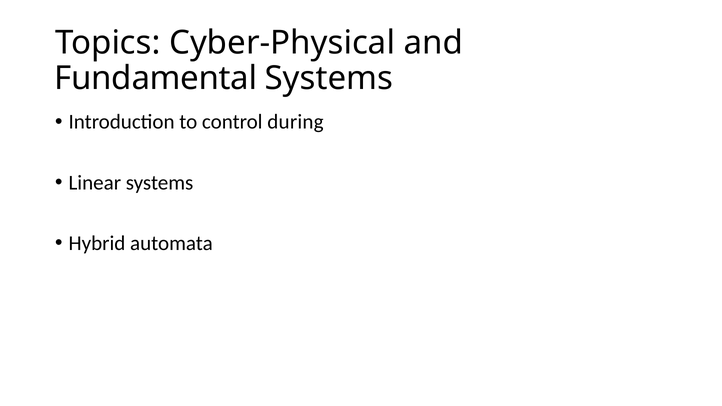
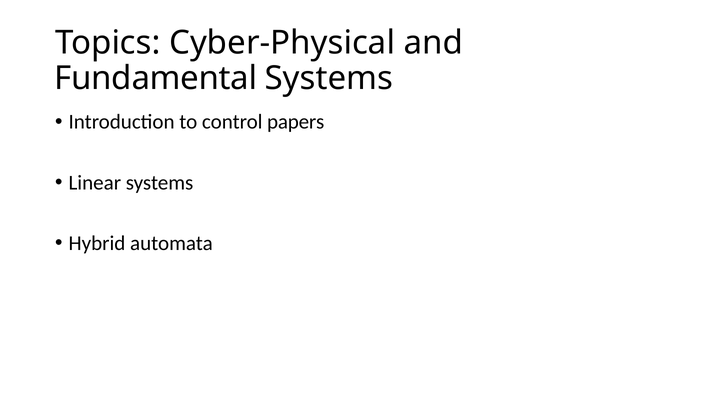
during: during -> papers
